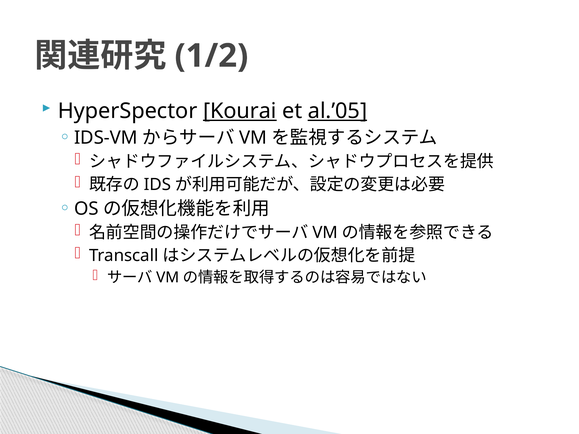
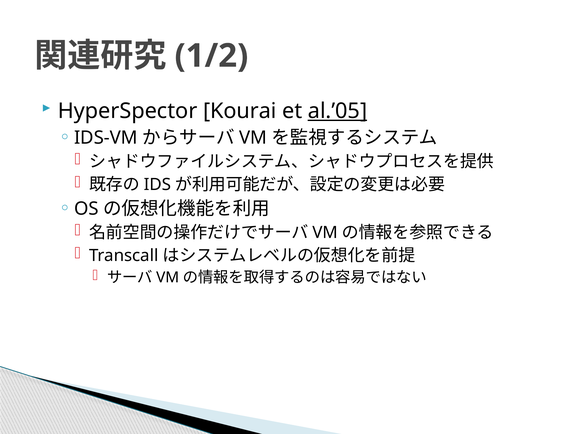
Kourai underline: present -> none
